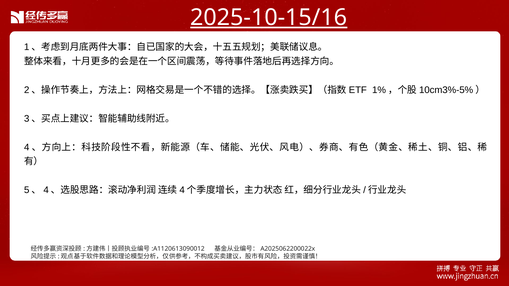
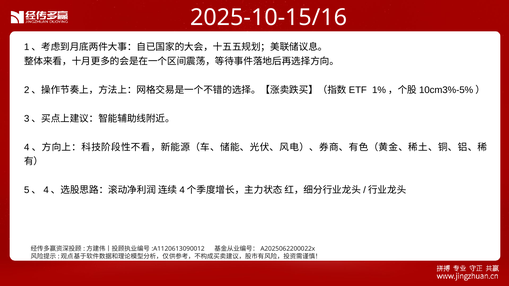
2025-10-15/16 underline: present -> none
